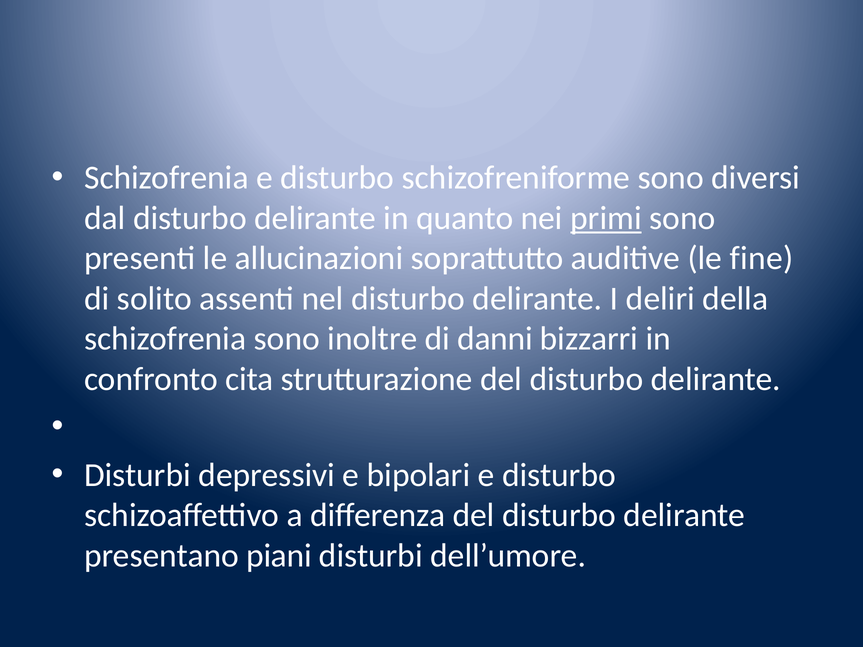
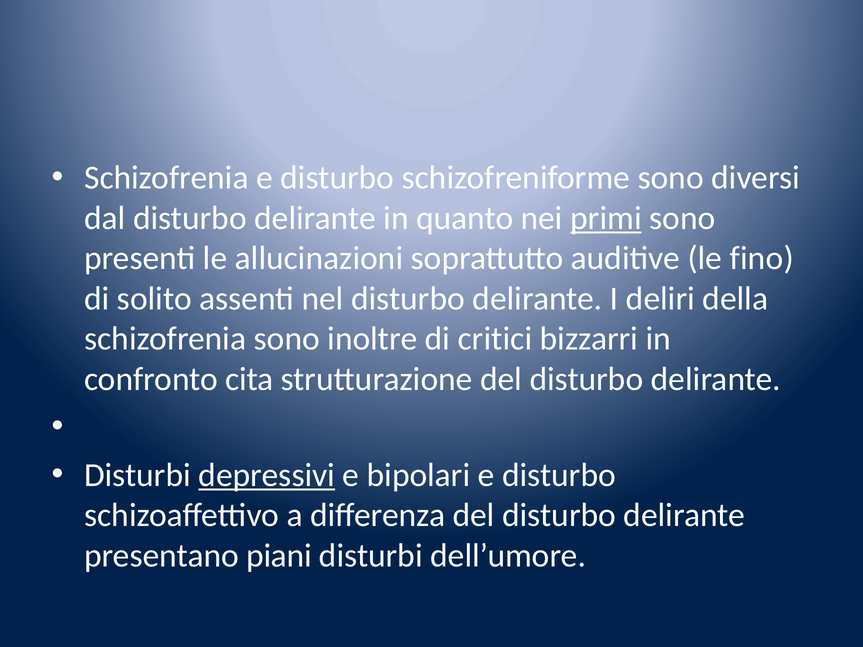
fine: fine -> fino
danni: danni -> critici
depressivi underline: none -> present
